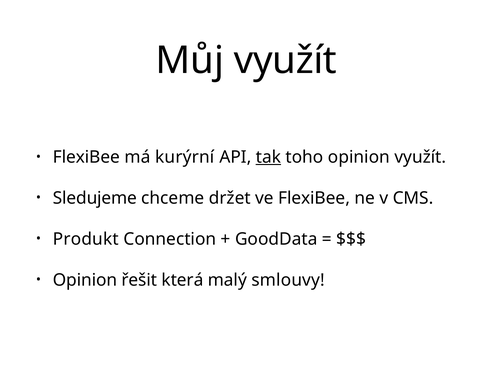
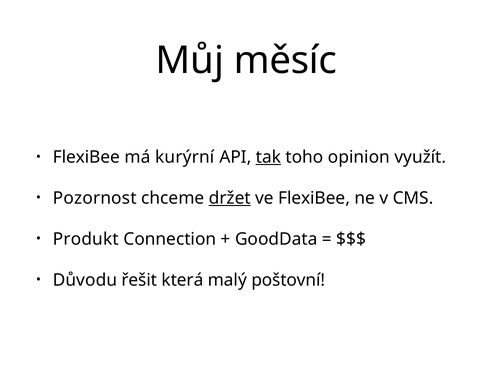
Můj využít: využít -> měsíc
Sledujeme: Sledujeme -> Pozornost
držet underline: none -> present
Opinion at (85, 280): Opinion -> Důvodu
smlouvy: smlouvy -> poštovní
